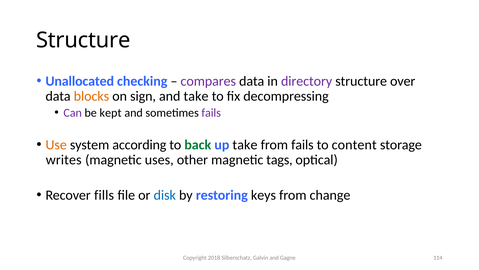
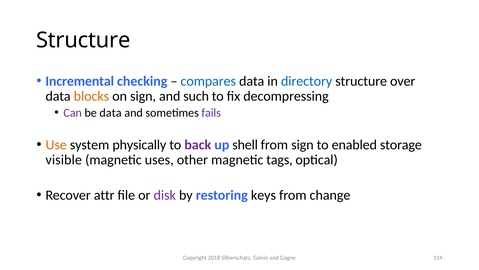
Unallocated: Unallocated -> Incremental
compares colour: purple -> blue
directory colour: purple -> blue
and take: take -> such
be kept: kept -> data
according: according -> physically
back colour: green -> purple
up take: take -> shell
from fails: fails -> sign
content: content -> enabled
writes: writes -> visible
fills: fills -> attr
disk colour: blue -> purple
